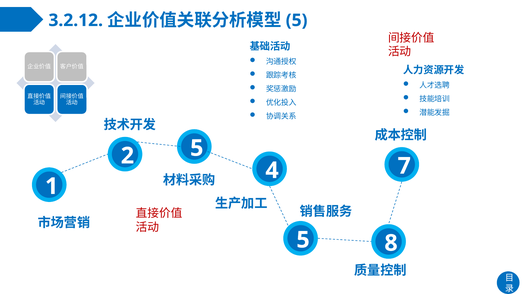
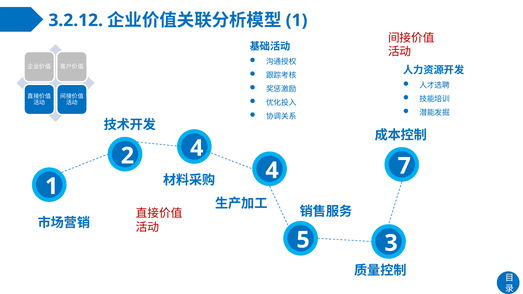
5 at (297, 20): 5 -> 1
2 5: 5 -> 4
8: 8 -> 3
